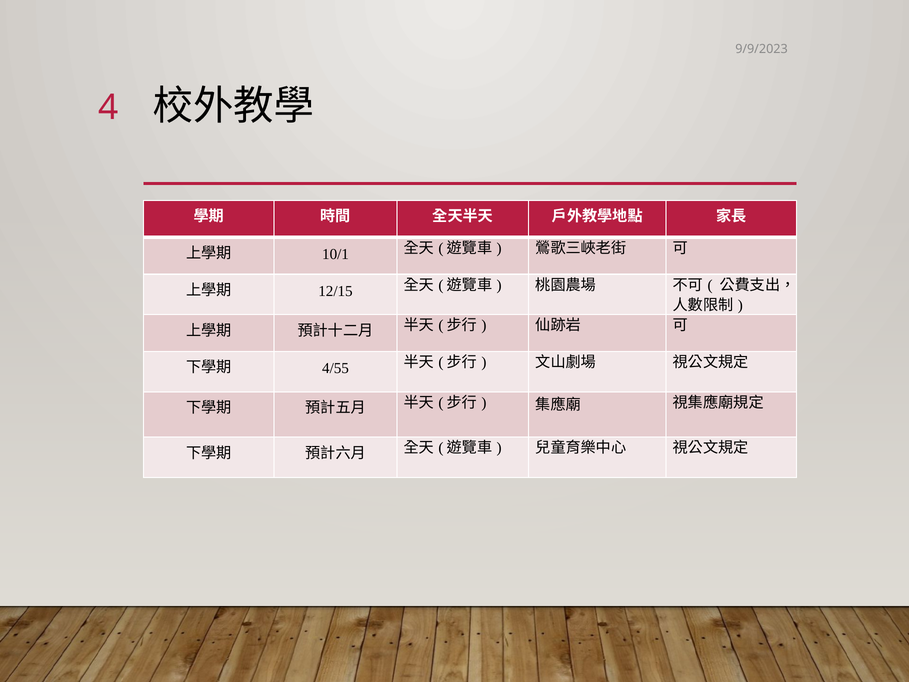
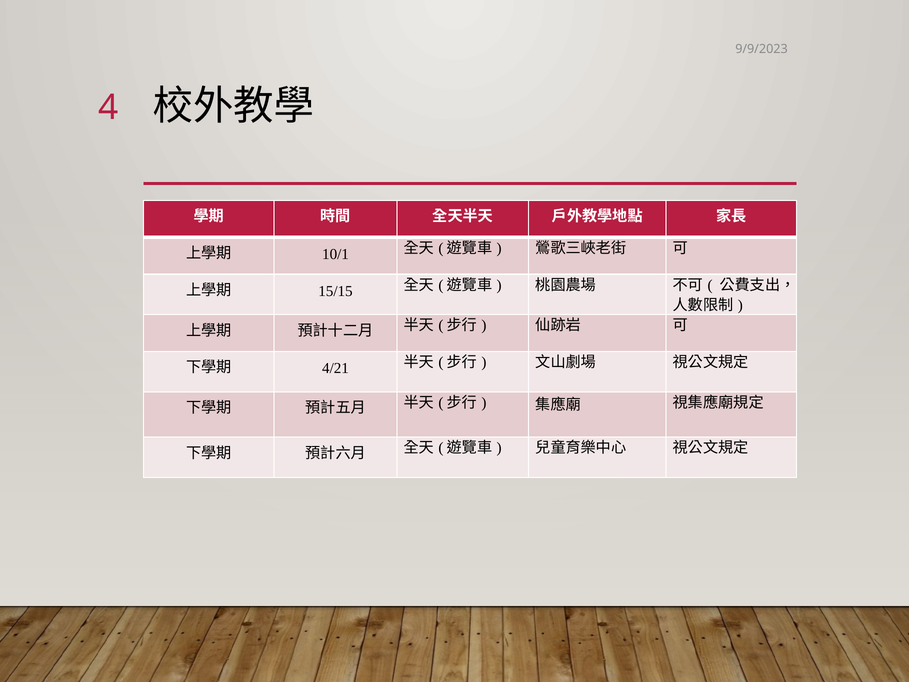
12/15: 12/15 -> 15/15
4/55: 4/55 -> 4/21
